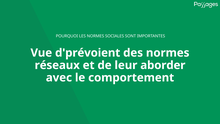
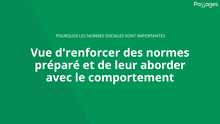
d'prévoient: d'prévoient -> d'renforcer
réseaux: réseaux -> préparé
